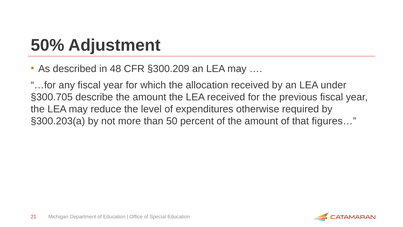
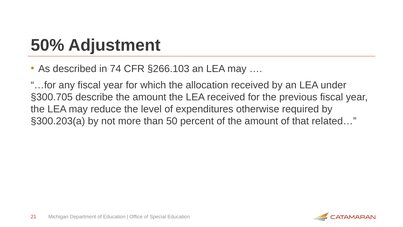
48: 48 -> 74
§300.209: §300.209 -> §266.103
figures…: figures… -> related…
